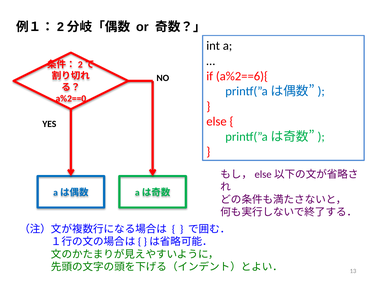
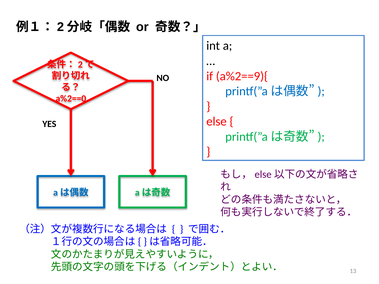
a%2==6){: a%2==6){ -> a%2==9){
